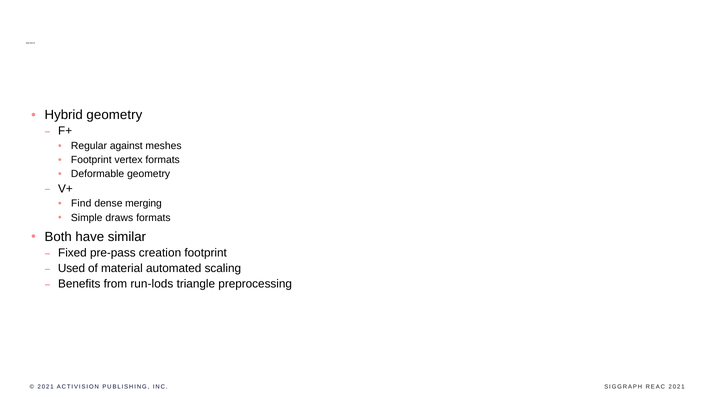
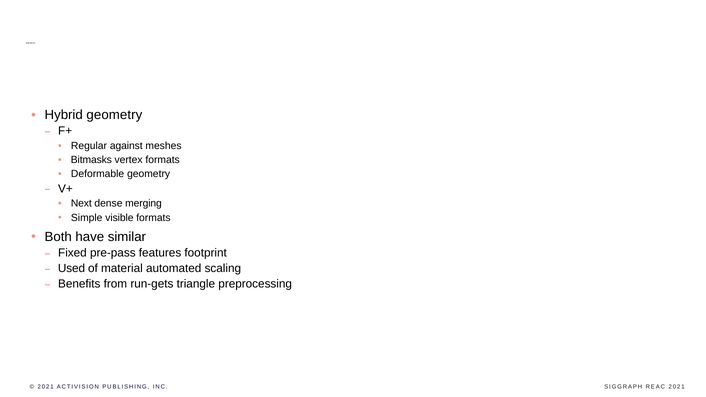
Footprint at (91, 160): Footprint -> Bitmasks
Find: Find -> Next
draws: draws -> visible
creation: creation -> features
run-lods: run-lods -> run-gets
